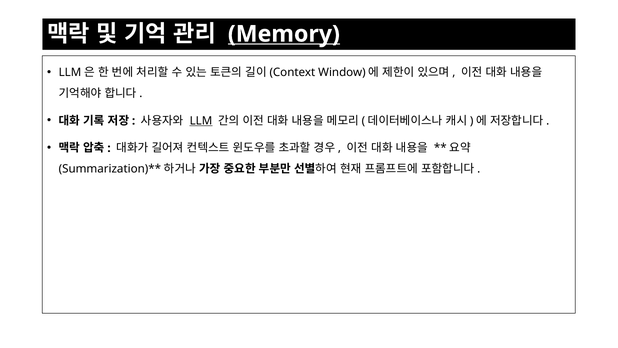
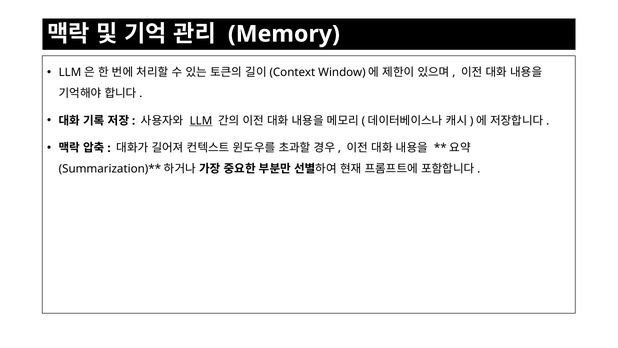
Memory underline: present -> none
